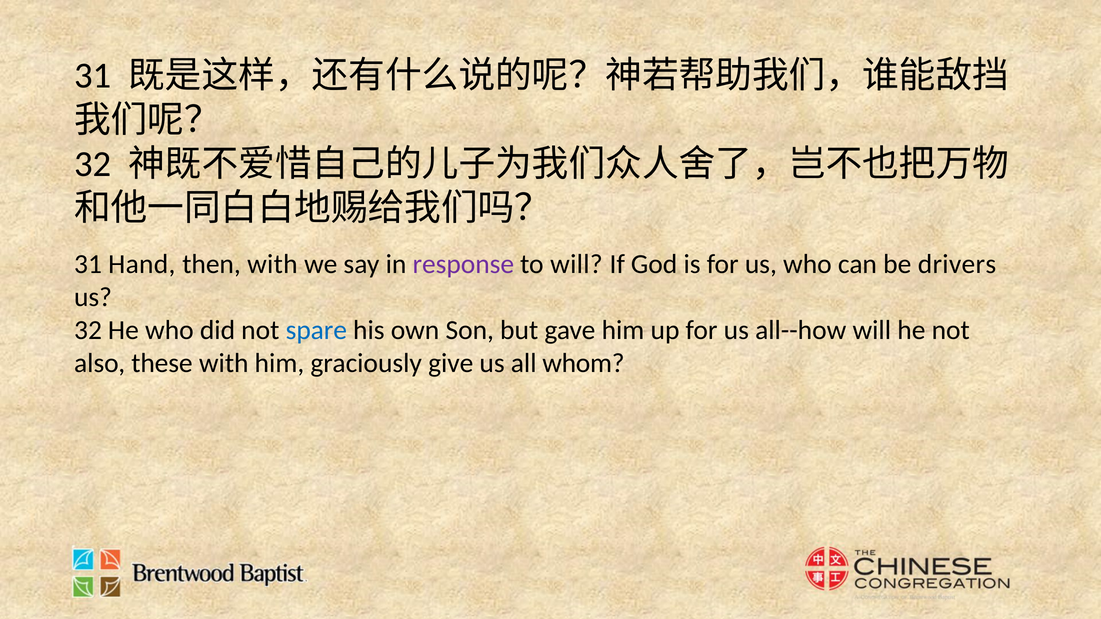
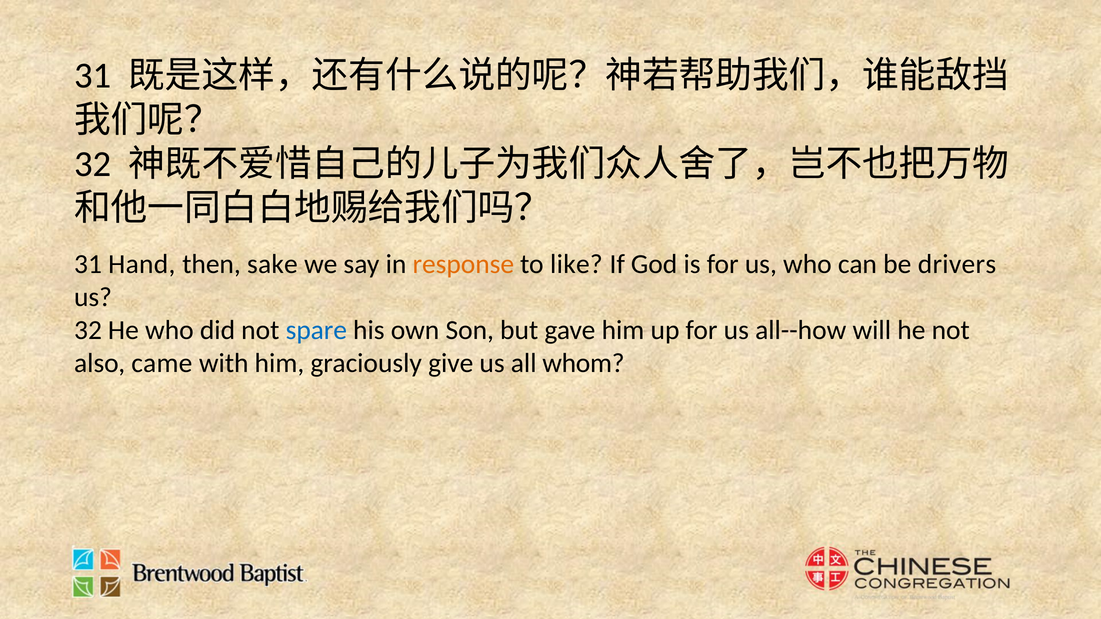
then with: with -> sake
response colour: purple -> orange
to will: will -> like
these: these -> came
